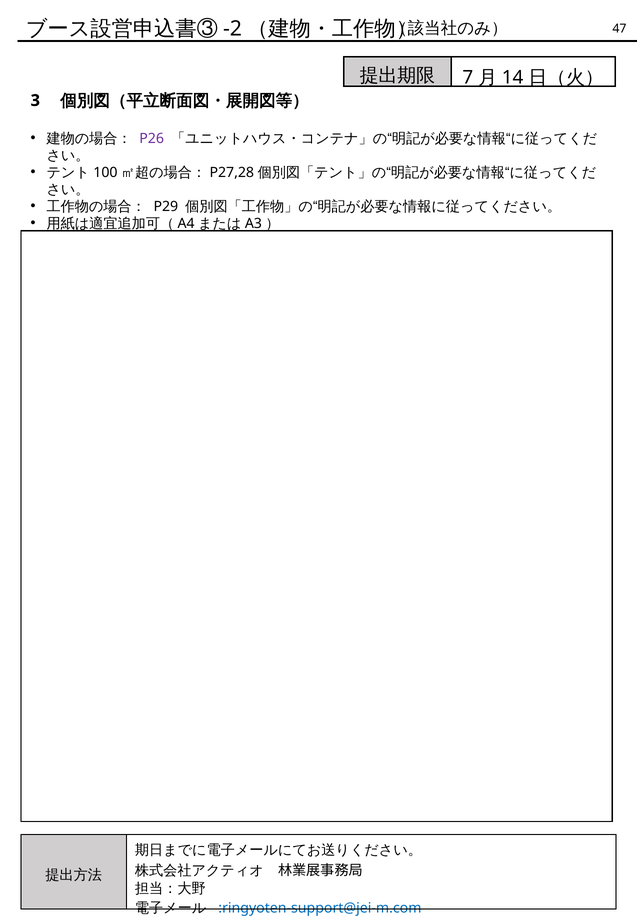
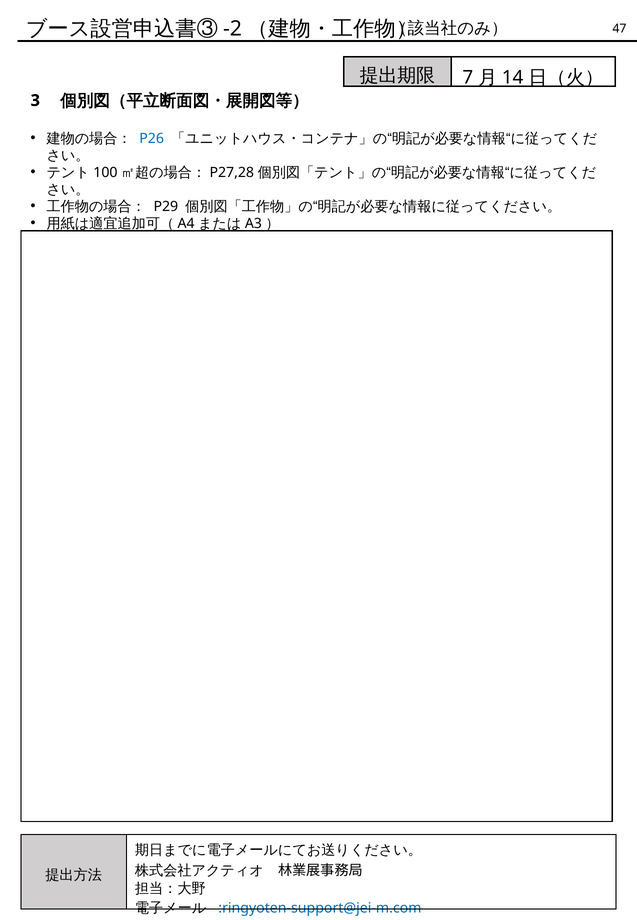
P26 colour: purple -> blue
